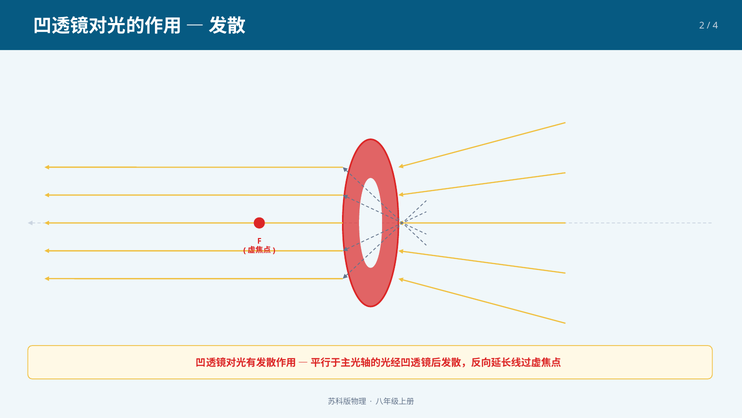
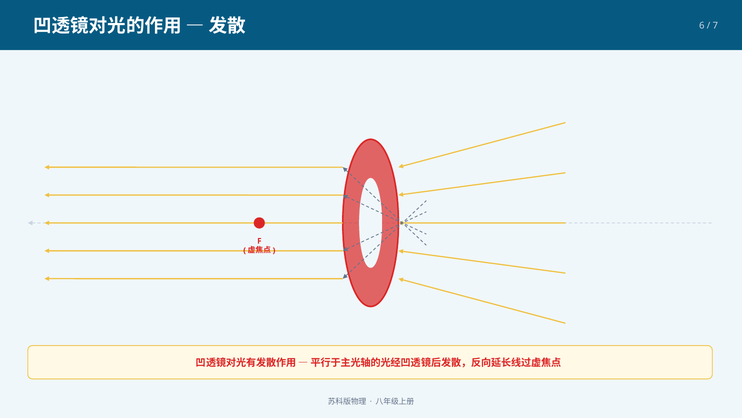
2: 2 -> 6
4: 4 -> 7
